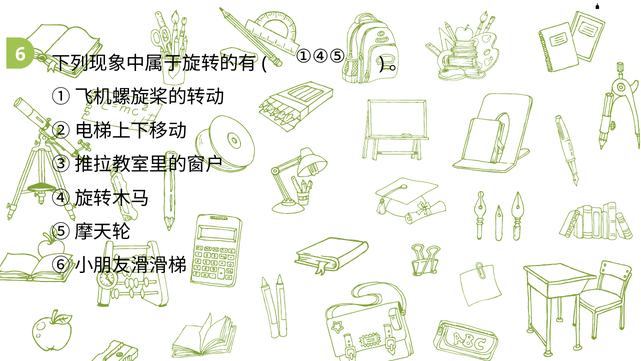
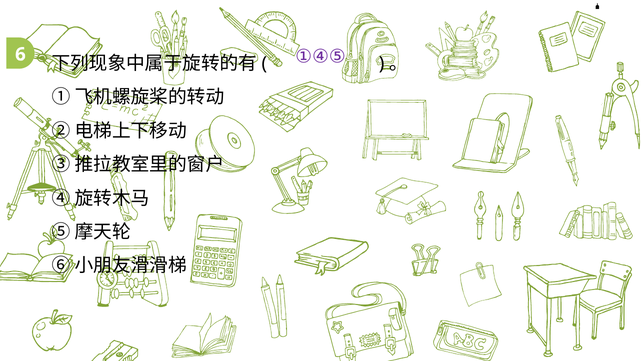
①④⑤ colour: black -> purple
